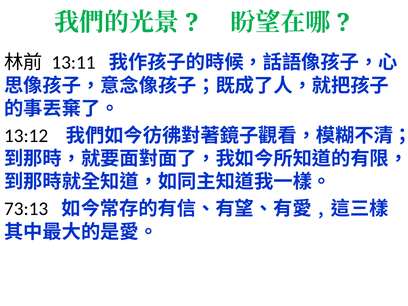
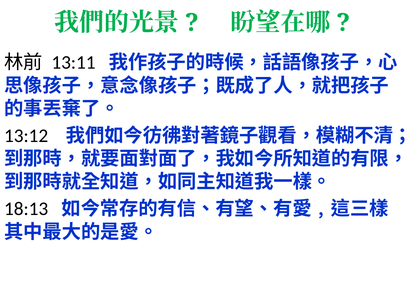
73:13: 73:13 -> 18:13
